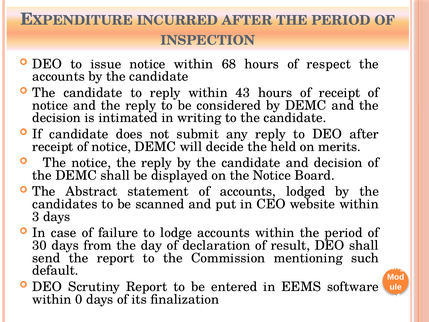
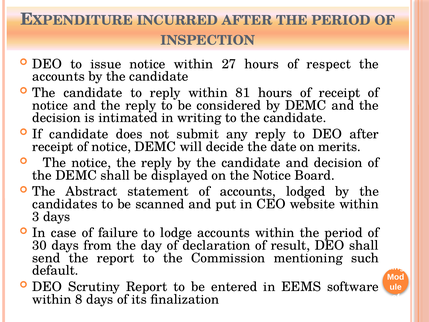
68: 68 -> 27
43: 43 -> 81
held: held -> date
0: 0 -> 8
